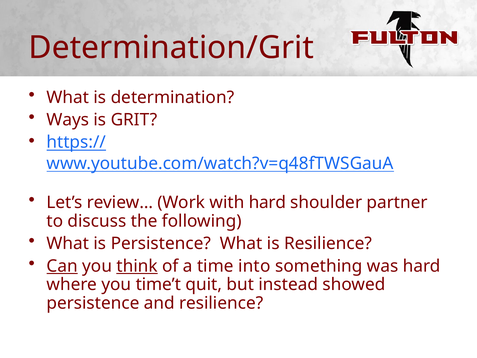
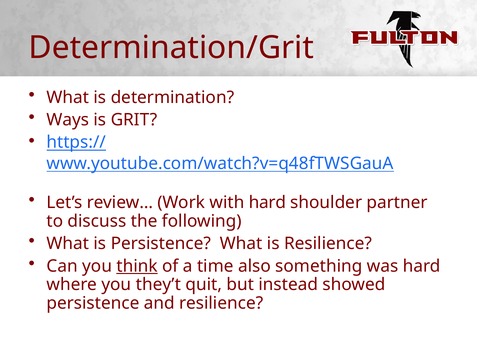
Can underline: present -> none
into: into -> also
time’t: time’t -> they’t
